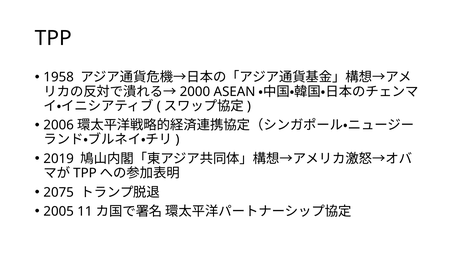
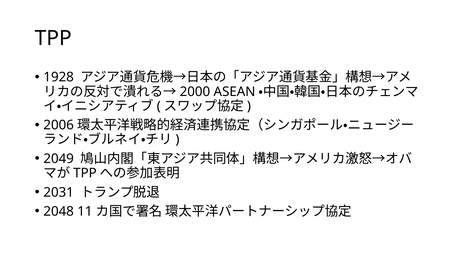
1958: 1958 -> 1928
2019: 2019 -> 2049
2075: 2075 -> 2031
2005: 2005 -> 2048
